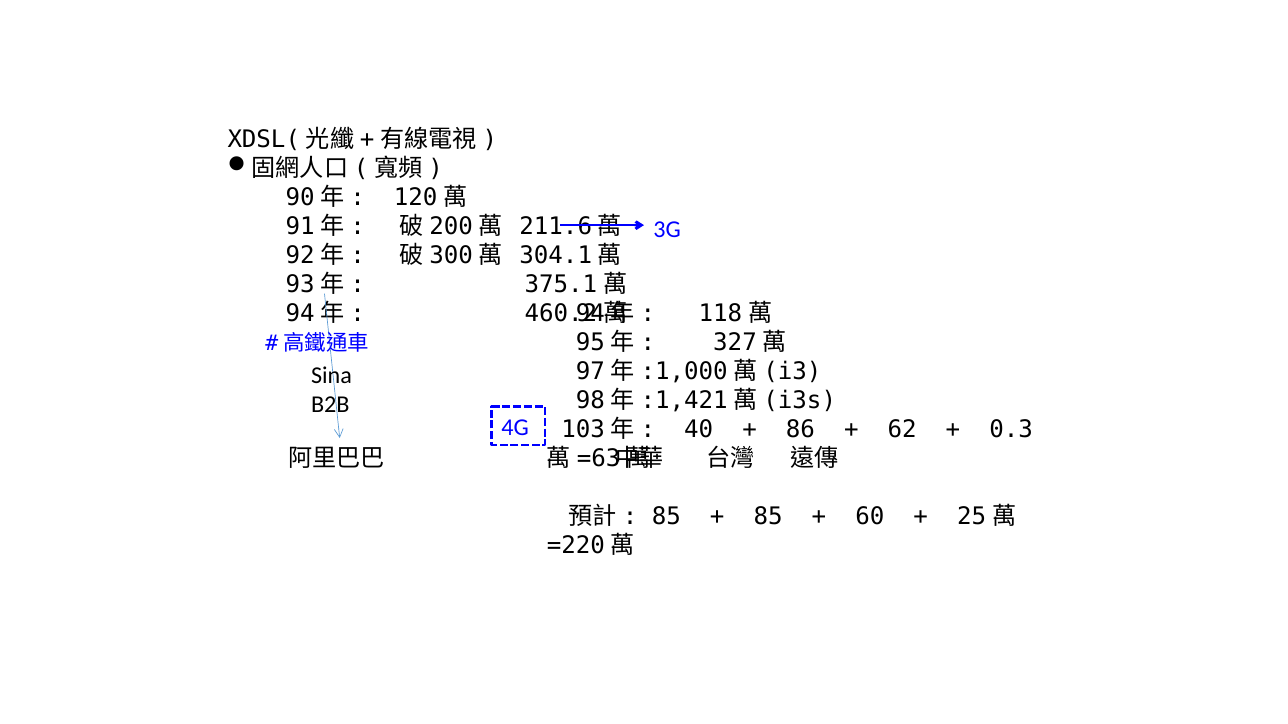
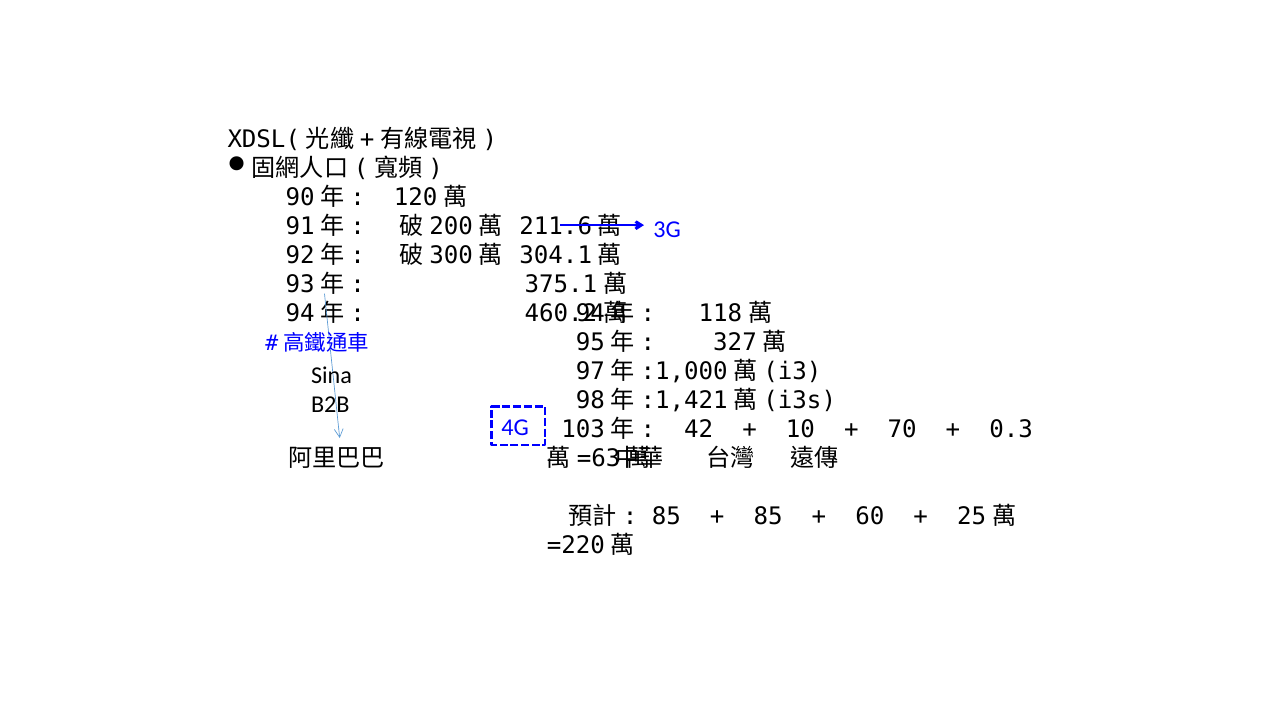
40: 40 -> 42
86: 86 -> 10
62: 62 -> 70
